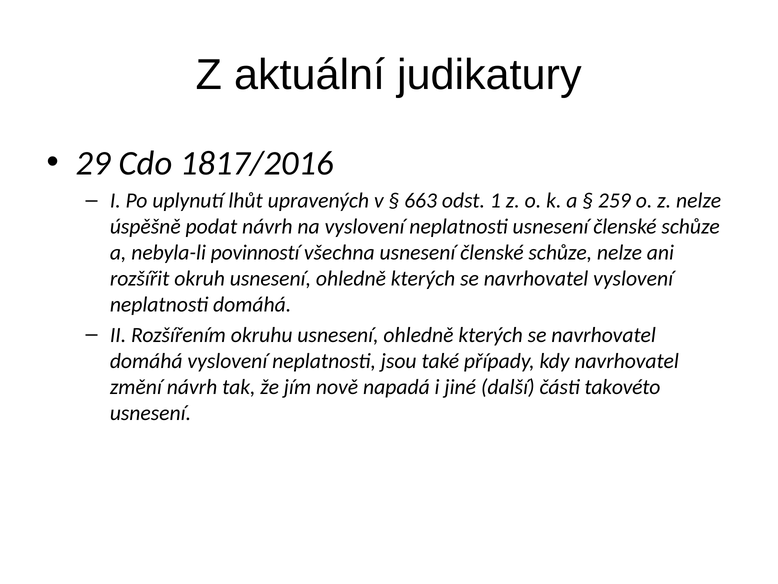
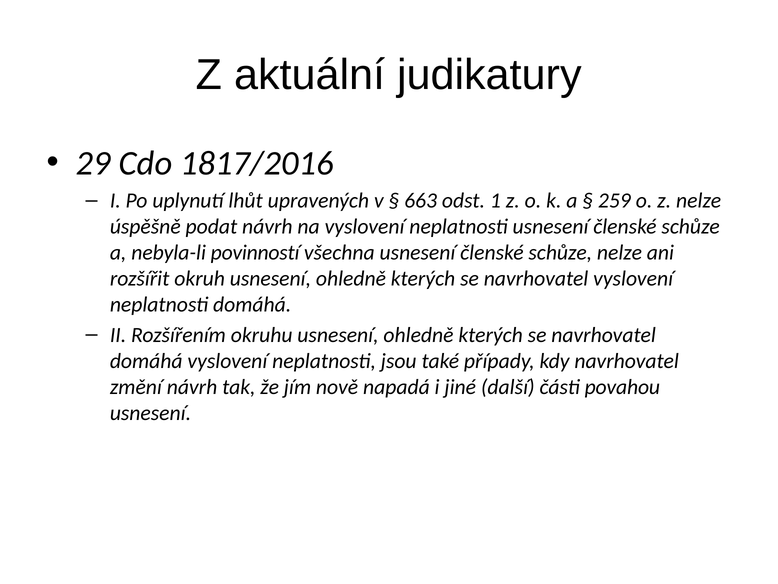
takovéto: takovéto -> povahou
